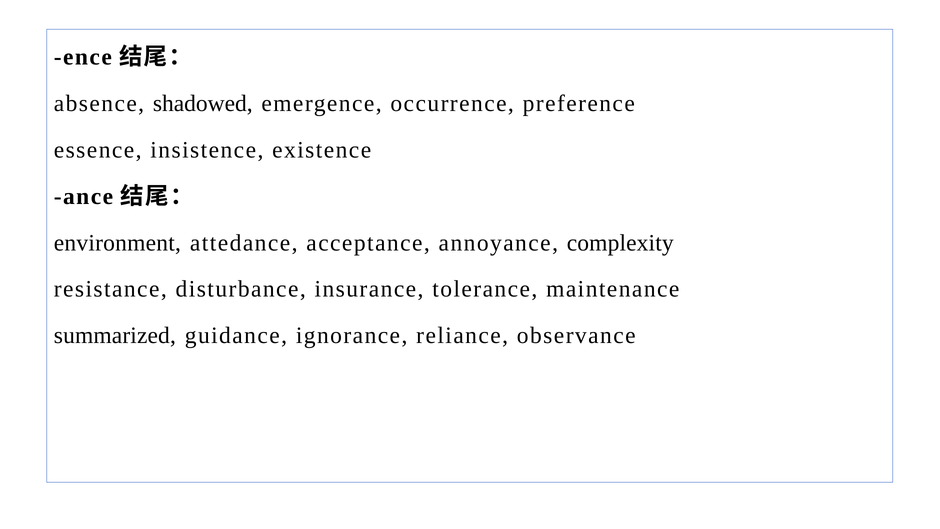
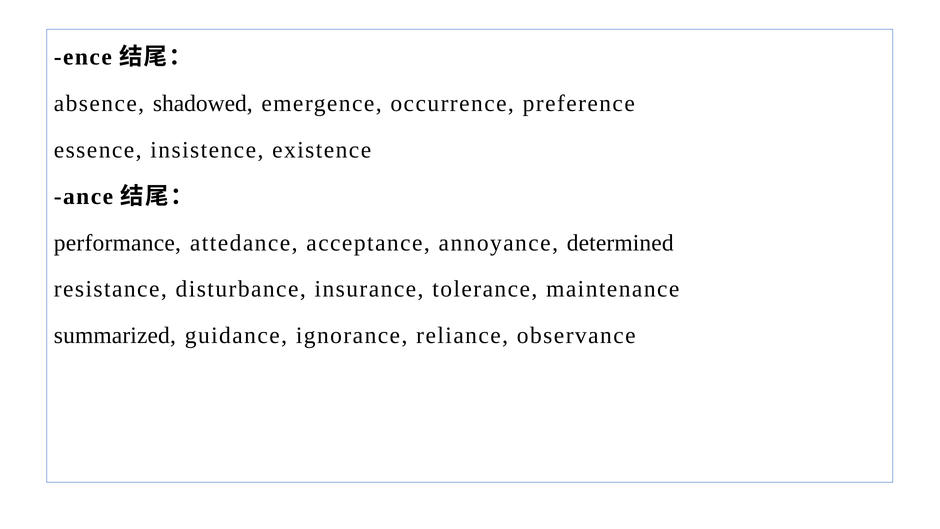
environment: environment -> performance
complexity: complexity -> determined
